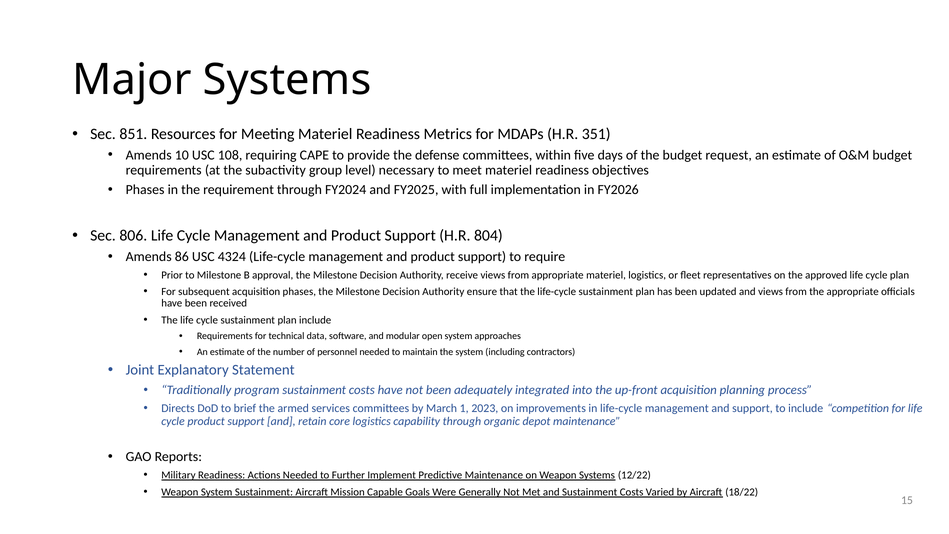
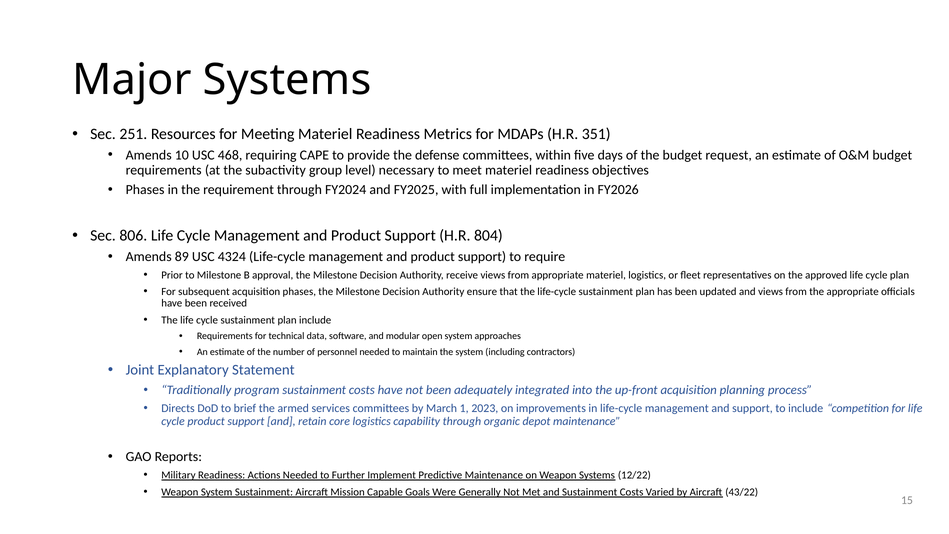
851: 851 -> 251
108: 108 -> 468
86: 86 -> 89
18/22: 18/22 -> 43/22
